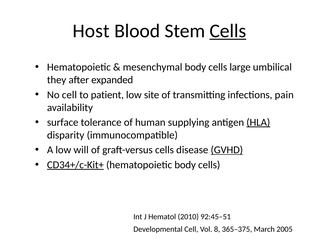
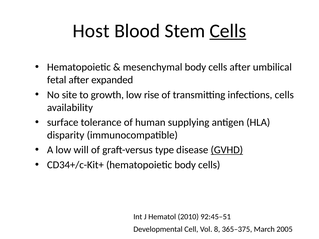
cells large: large -> after
they: they -> fetal
No cell: cell -> site
patient: patient -> growth
site: site -> rise
infections pain: pain -> cells
HLA underline: present -> none
graft-versus cells: cells -> type
CD34+/c-Kit+ underline: present -> none
